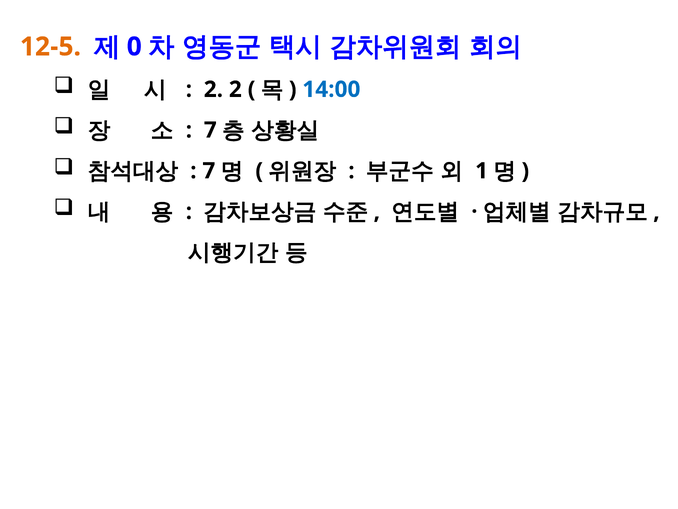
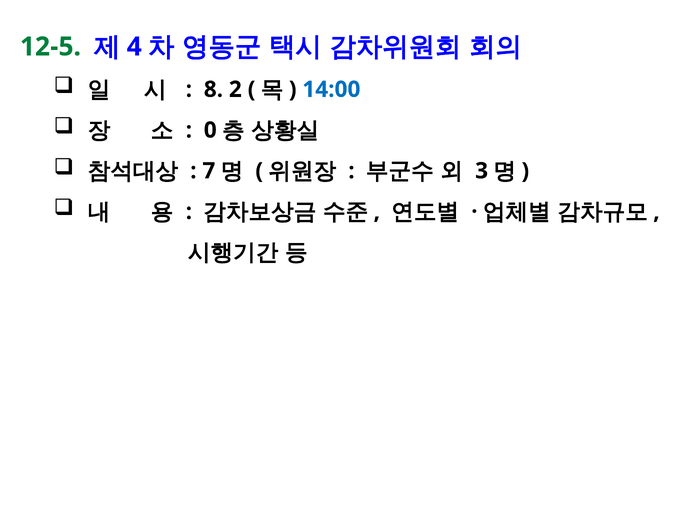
12-5 colour: orange -> green
0: 0 -> 4
2 at (213, 89): 2 -> 8
7 at (210, 130): 7 -> 0
1: 1 -> 3
